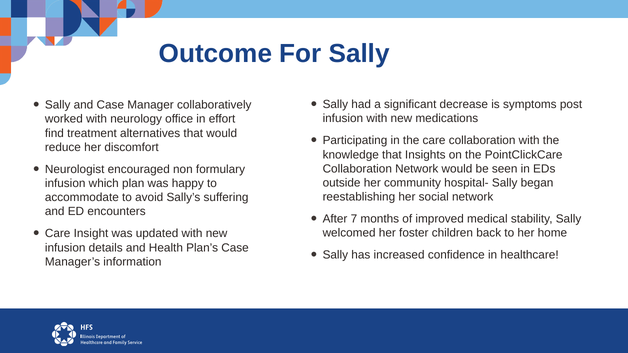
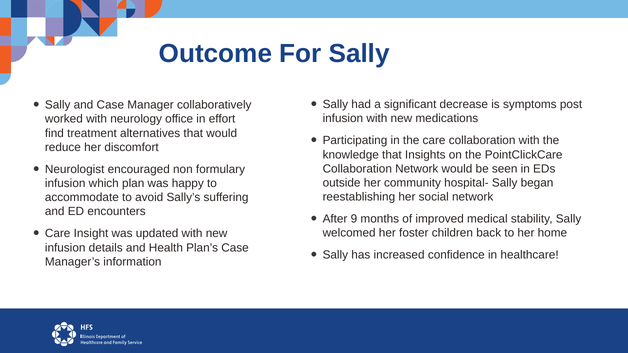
7: 7 -> 9
